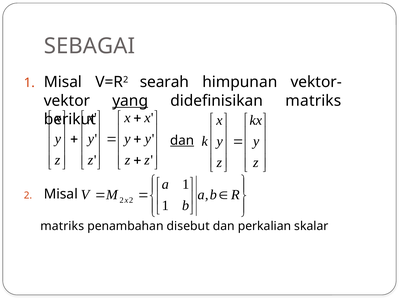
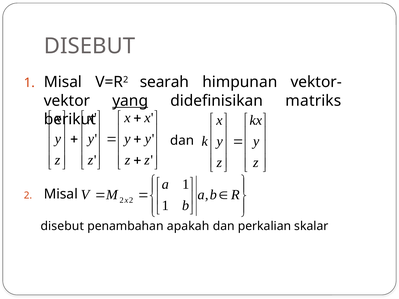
SEBAGAI at (89, 46): SEBAGAI -> DISEBUT
dan at (182, 141) underline: present -> none
matriks at (62, 226): matriks -> disebut
disebut: disebut -> apakah
